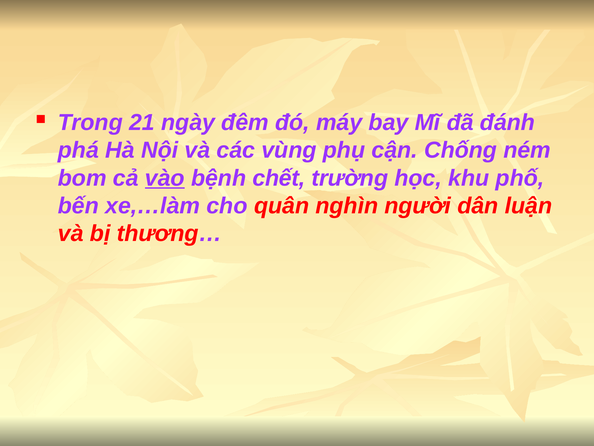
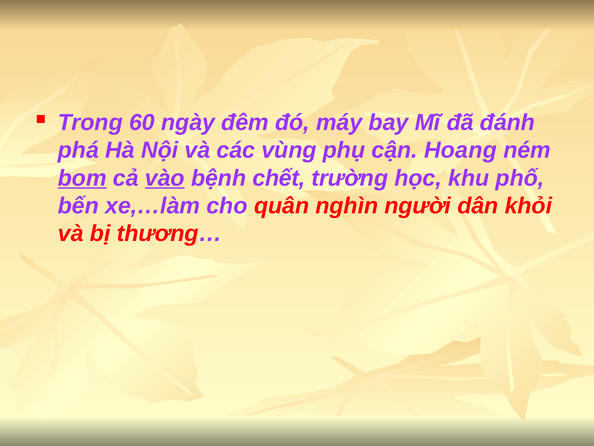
21: 21 -> 60
Chống: Chống -> Hoang
bom underline: none -> present
luận: luận -> khỏi
